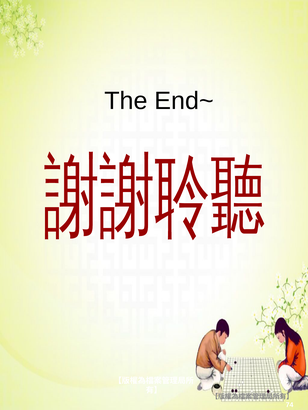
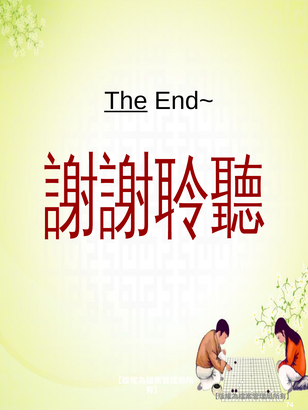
The underline: none -> present
